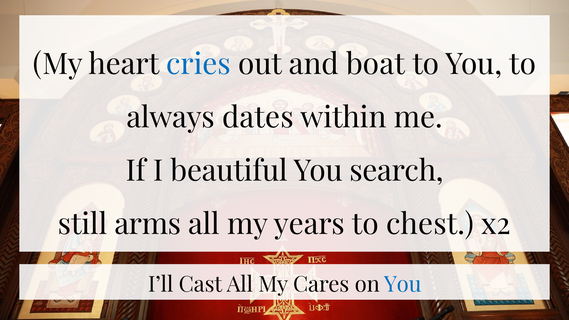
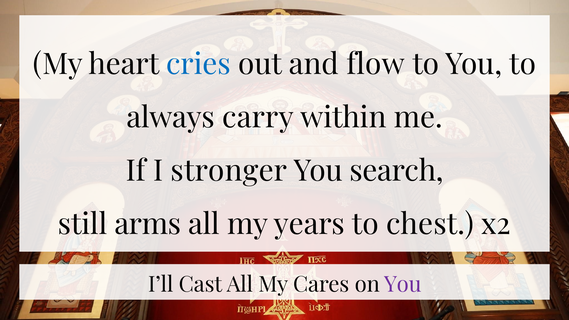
boat: boat -> flow
dates: dates -> carry
beautiful: beautiful -> stronger
You at (403, 285) colour: blue -> purple
